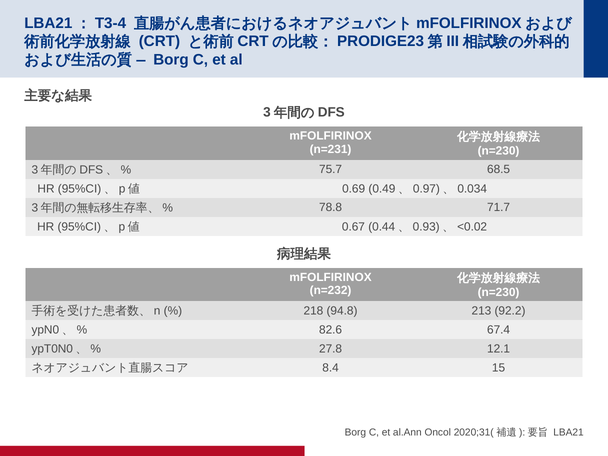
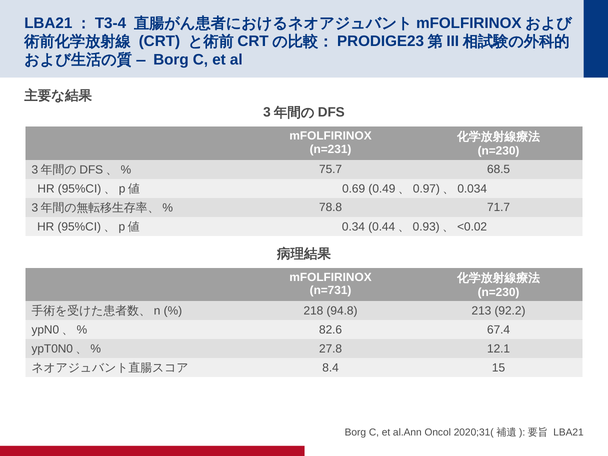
0.67: 0.67 -> 0.34
n=232: n=232 -> n=731
